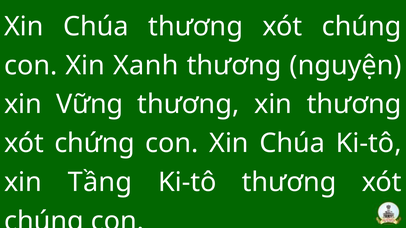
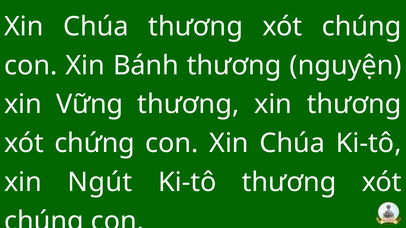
Xanh: Xanh -> Bánh
Tầng: Tầng -> Ngút
